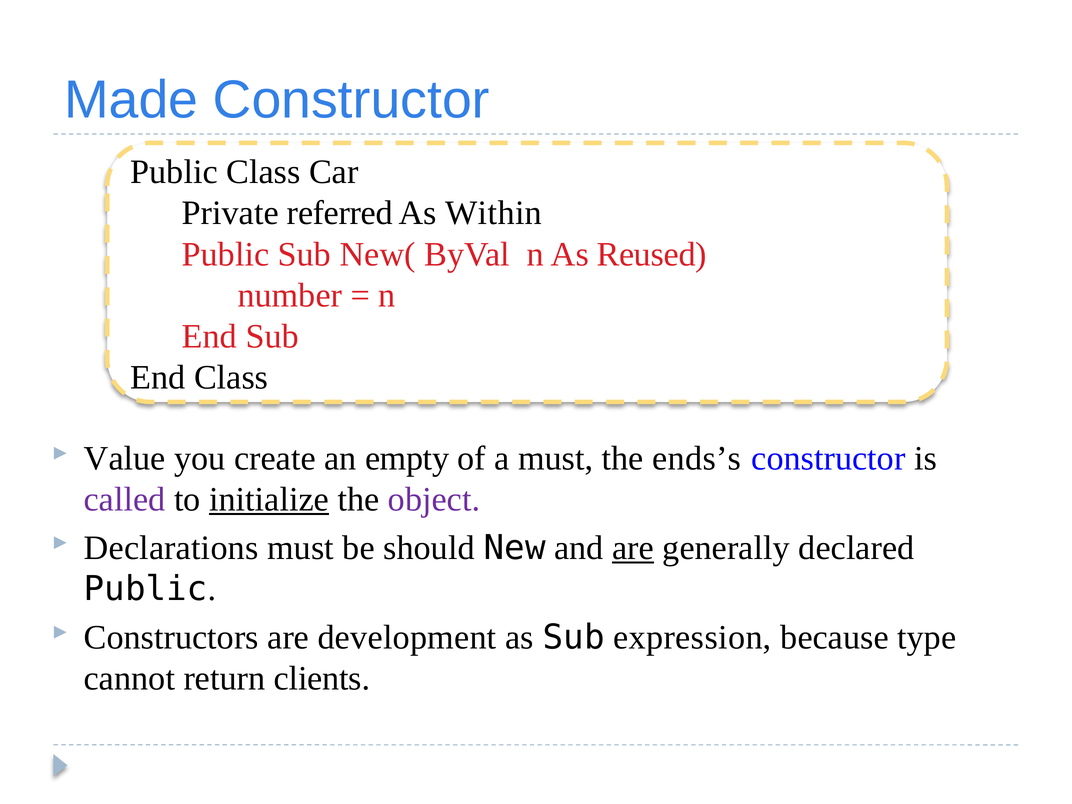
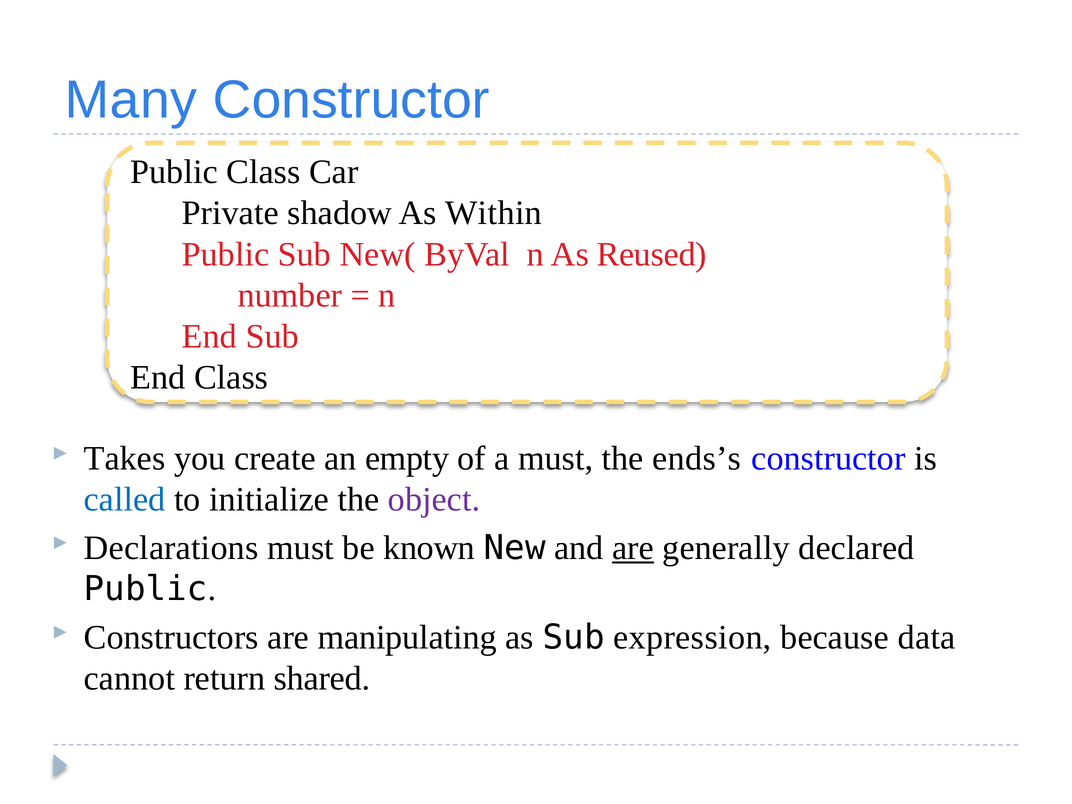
Made: Made -> Many
referred: referred -> shadow
Value: Value -> Takes
called colour: purple -> blue
initialize underline: present -> none
should: should -> known
development: development -> manipulating
type: type -> data
clients: clients -> shared
